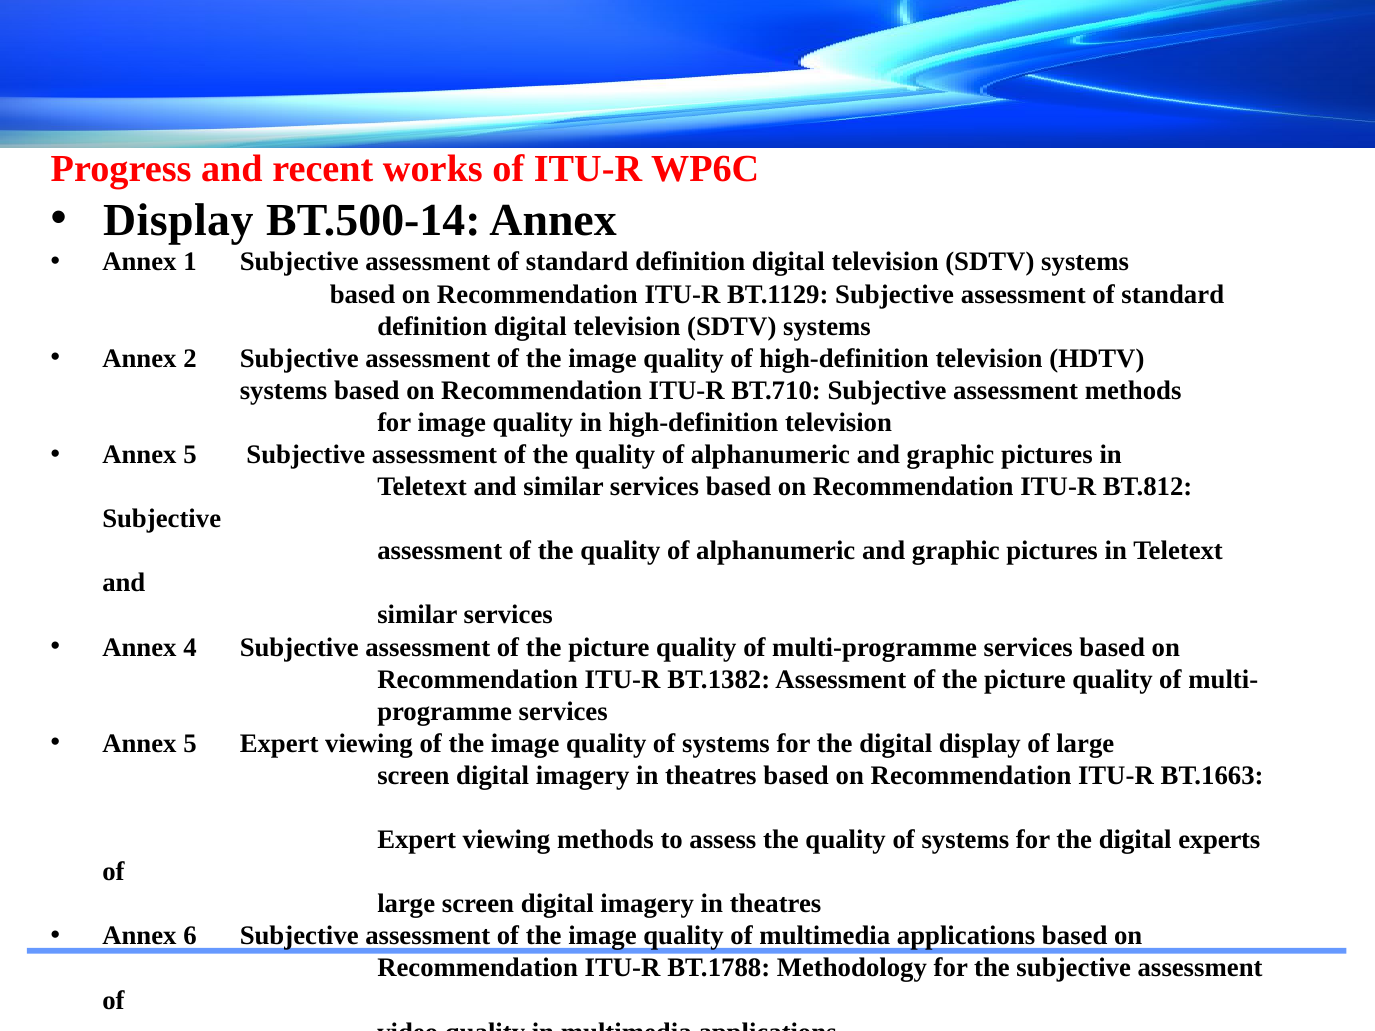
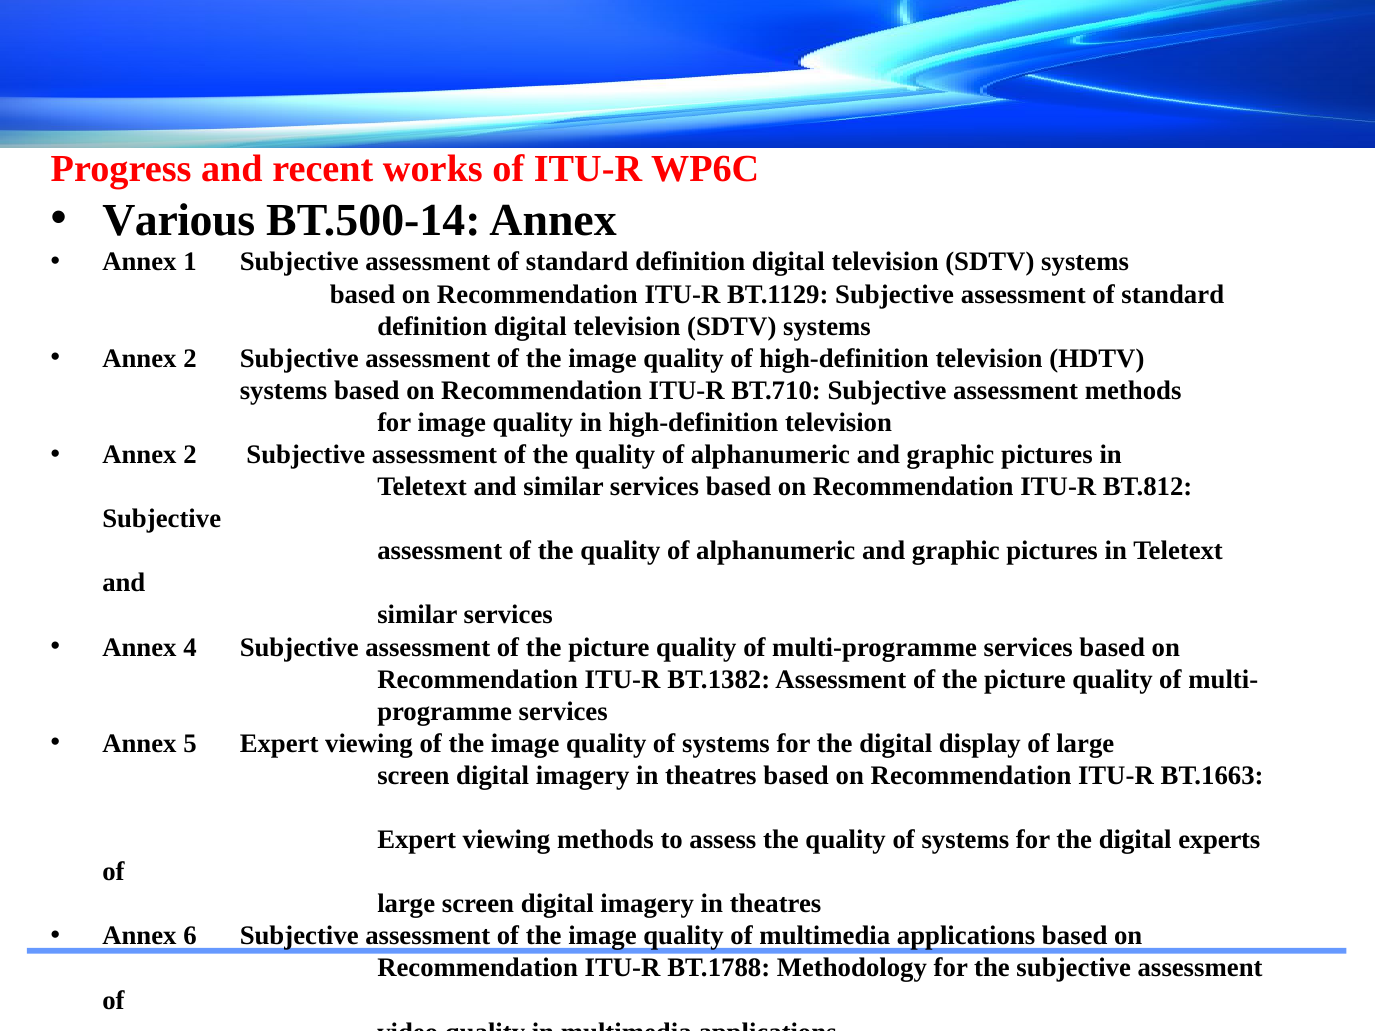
Display at (178, 220): Display -> Various
5 at (190, 455): 5 -> 2
